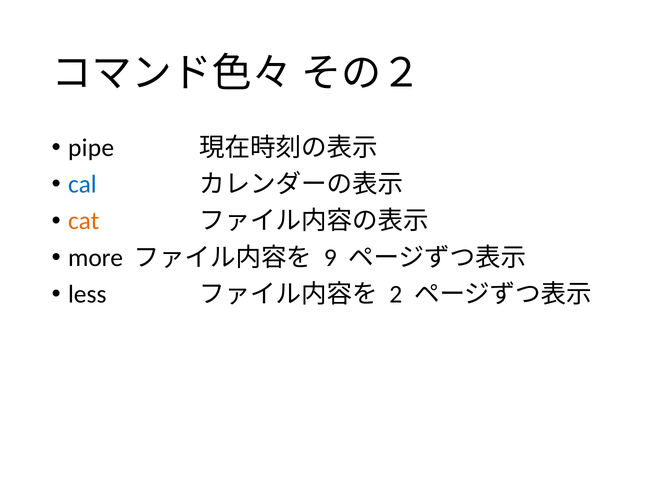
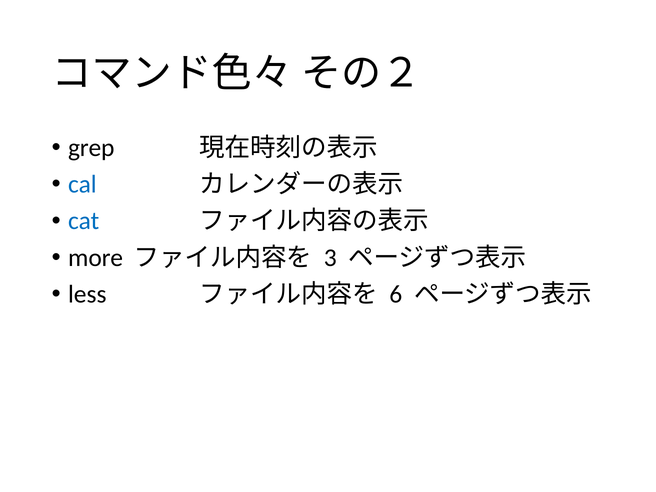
pipe: pipe -> grep
cat colour: orange -> blue
9: 9 -> 3
2: 2 -> 6
